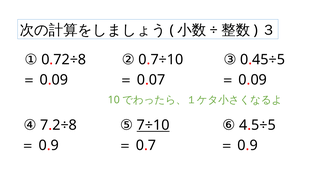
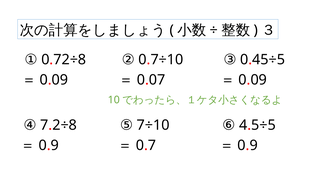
7÷10 underline: present -> none
